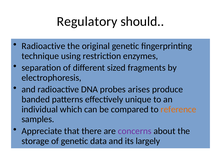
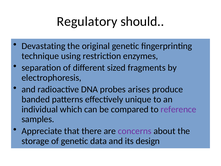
Radioactive at (43, 46): Radioactive -> Devastating
reference colour: orange -> purple
largely: largely -> design
